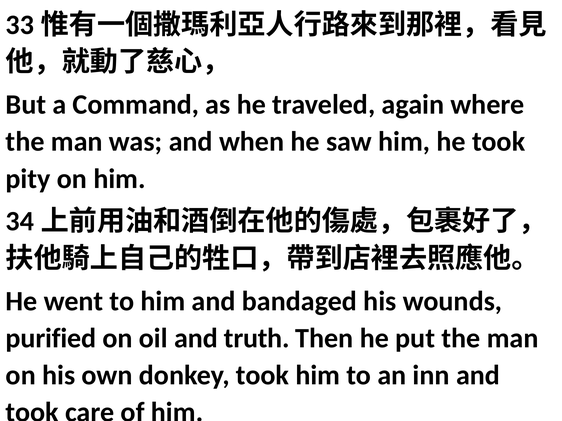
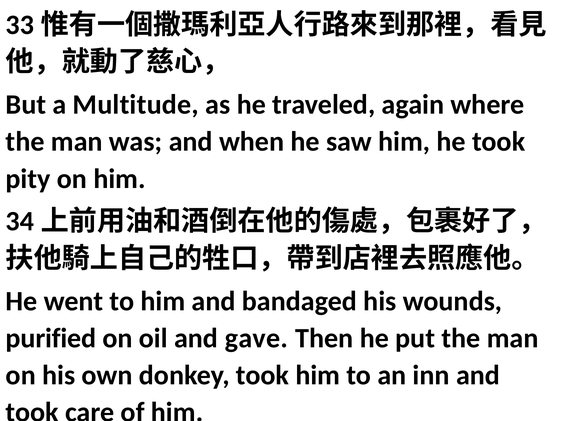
Command: Command -> Multitude
truth: truth -> gave
